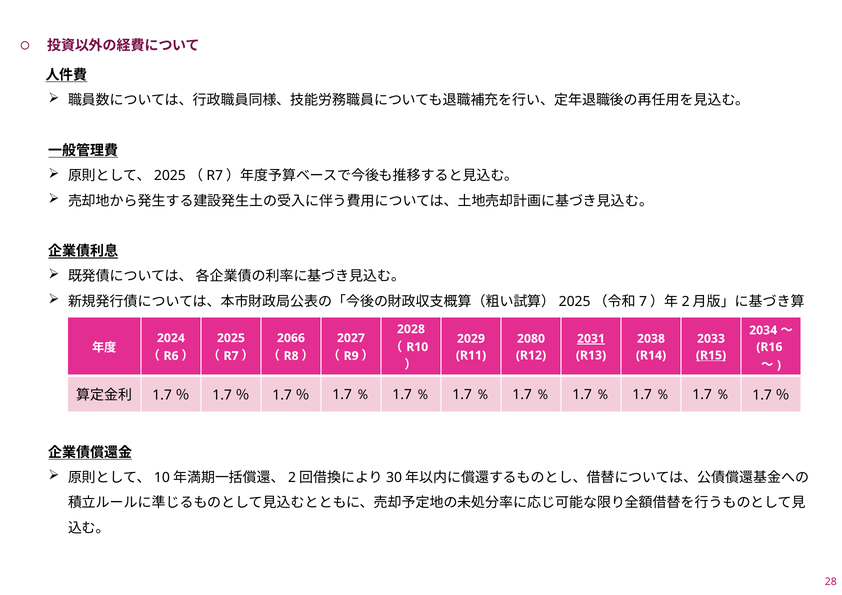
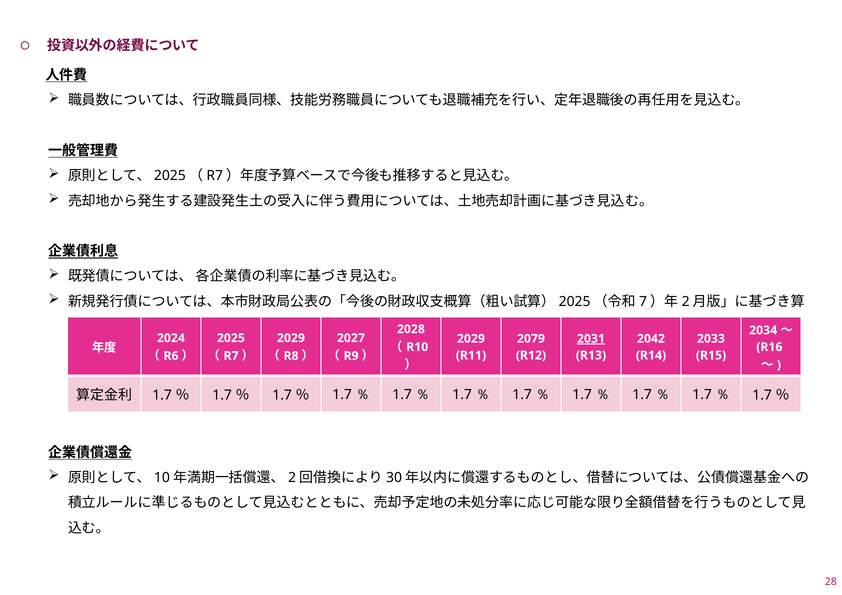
2066 at (291, 338): 2066 -> 2029
2080: 2080 -> 2079
2038: 2038 -> 2042
R15 underline: present -> none
